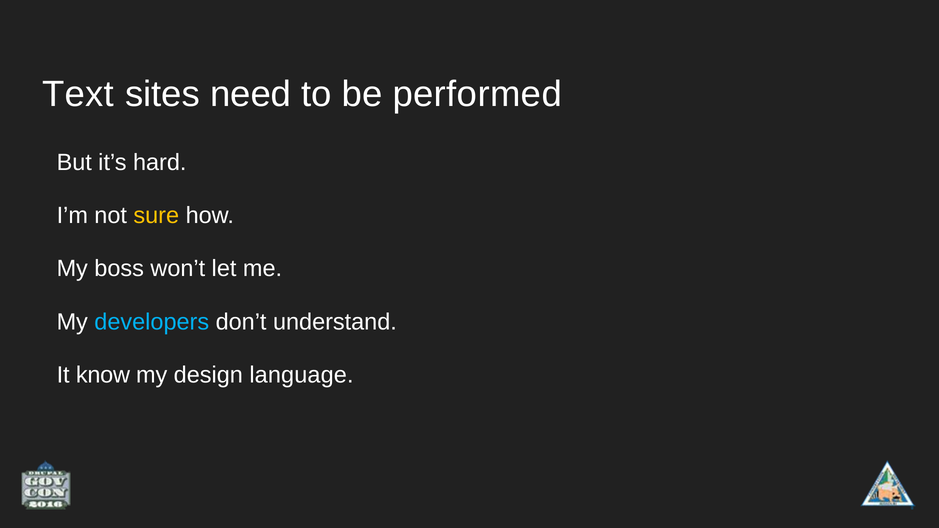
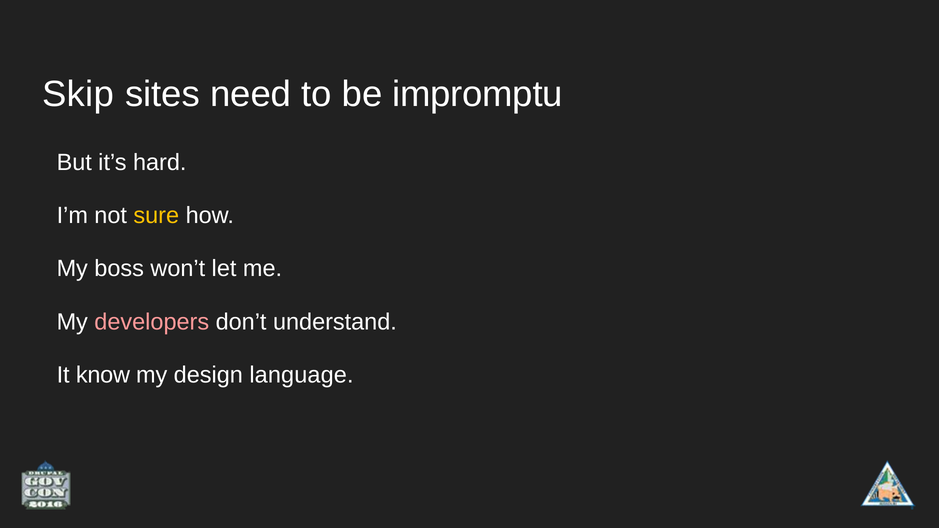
Text: Text -> Skip
performed: performed -> impromptu
developers colour: light blue -> pink
